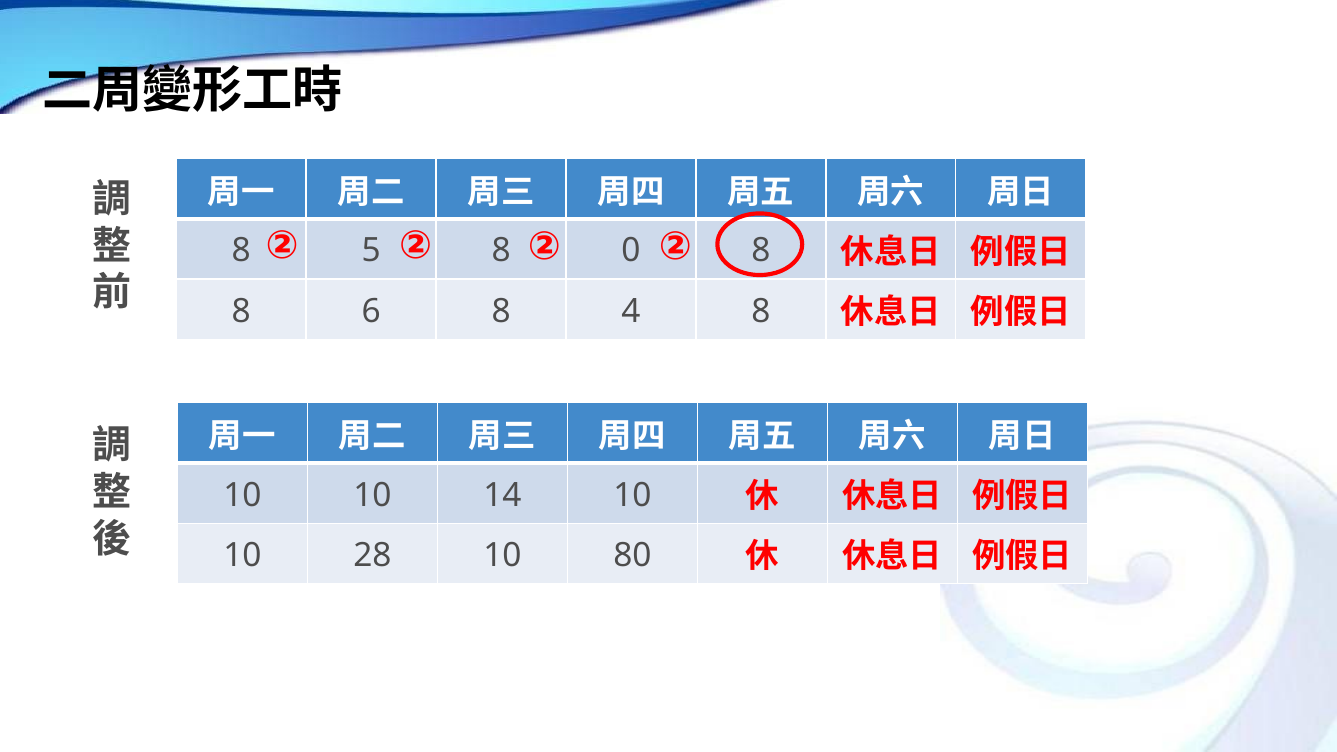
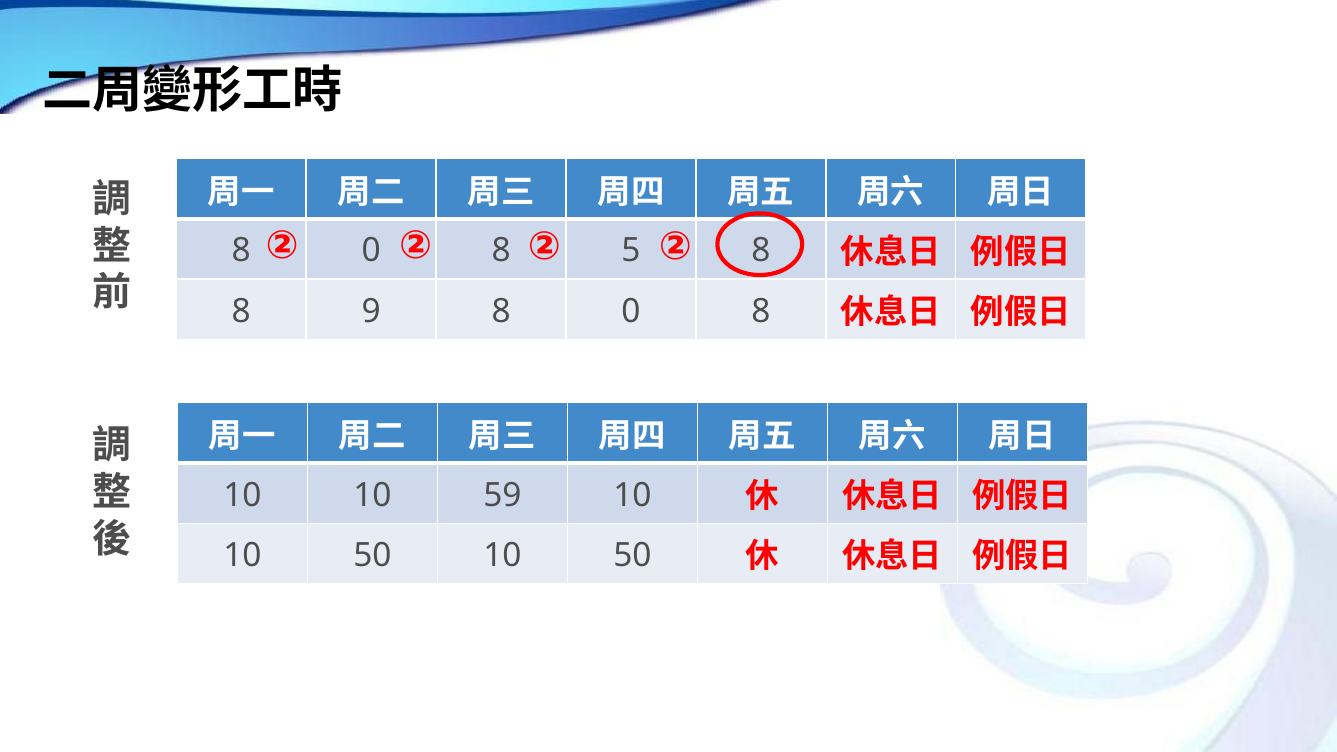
5 at (371, 251): 5 -> 0
0: 0 -> 5
6: 6 -> 9
4 at (631, 311): 4 -> 0
14: 14 -> 59
28 at (372, 555): 28 -> 50
80 at (632, 555): 80 -> 50
